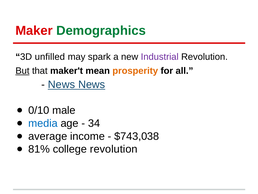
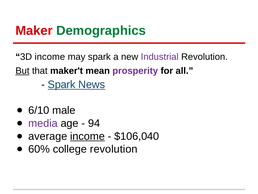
3D unfilled: unfilled -> income
prosperity colour: orange -> purple
News at (61, 84): News -> Spark
0/10: 0/10 -> 6/10
media colour: blue -> purple
34: 34 -> 94
income at (87, 136) underline: none -> present
$743,038: $743,038 -> $106,040
81%: 81% -> 60%
